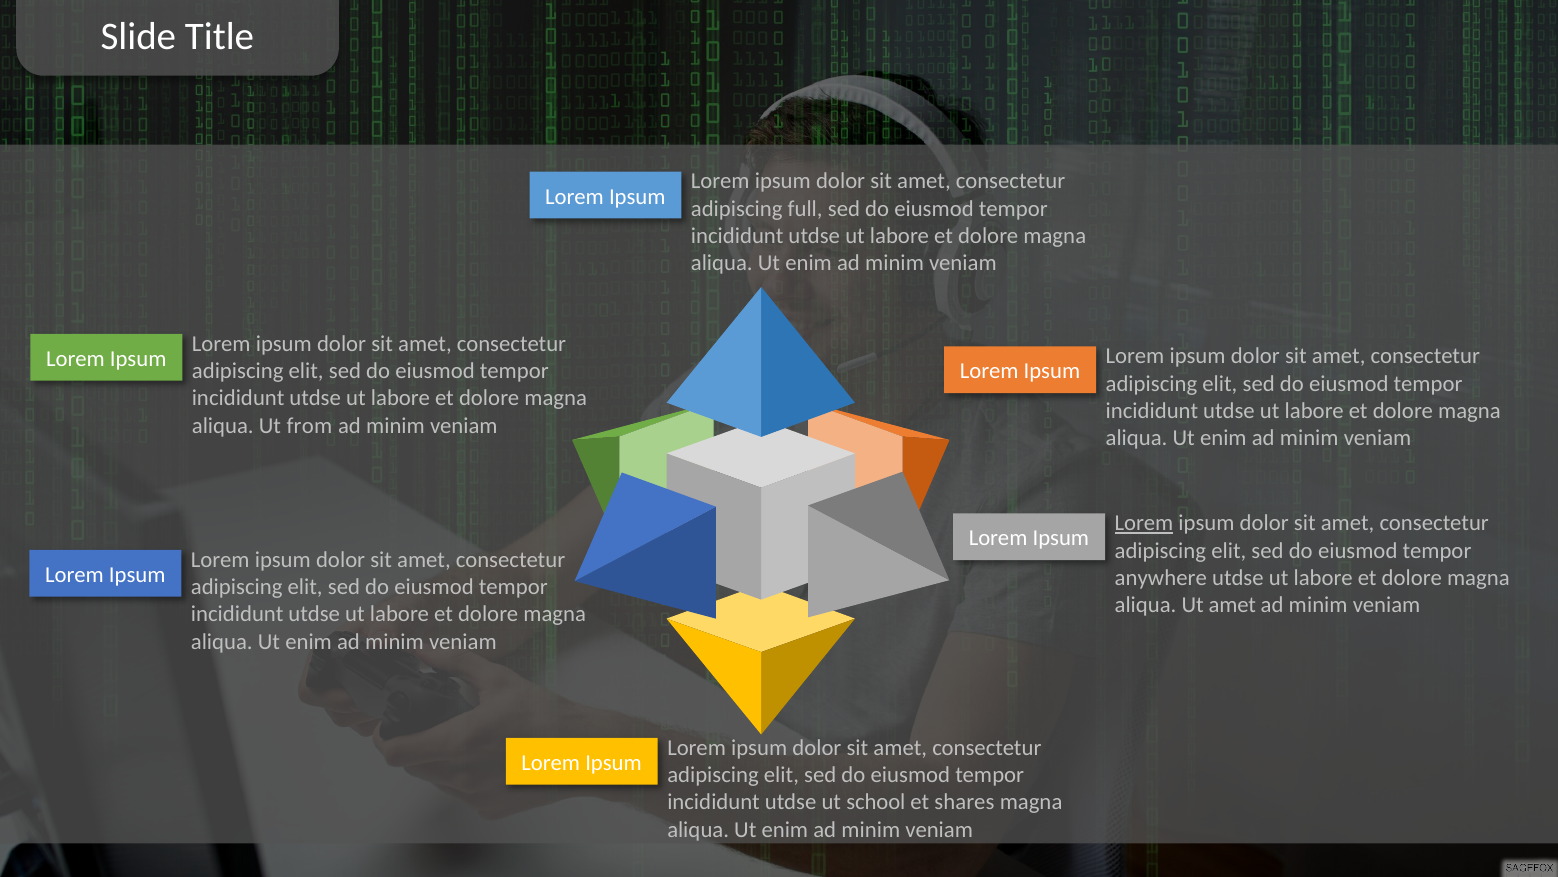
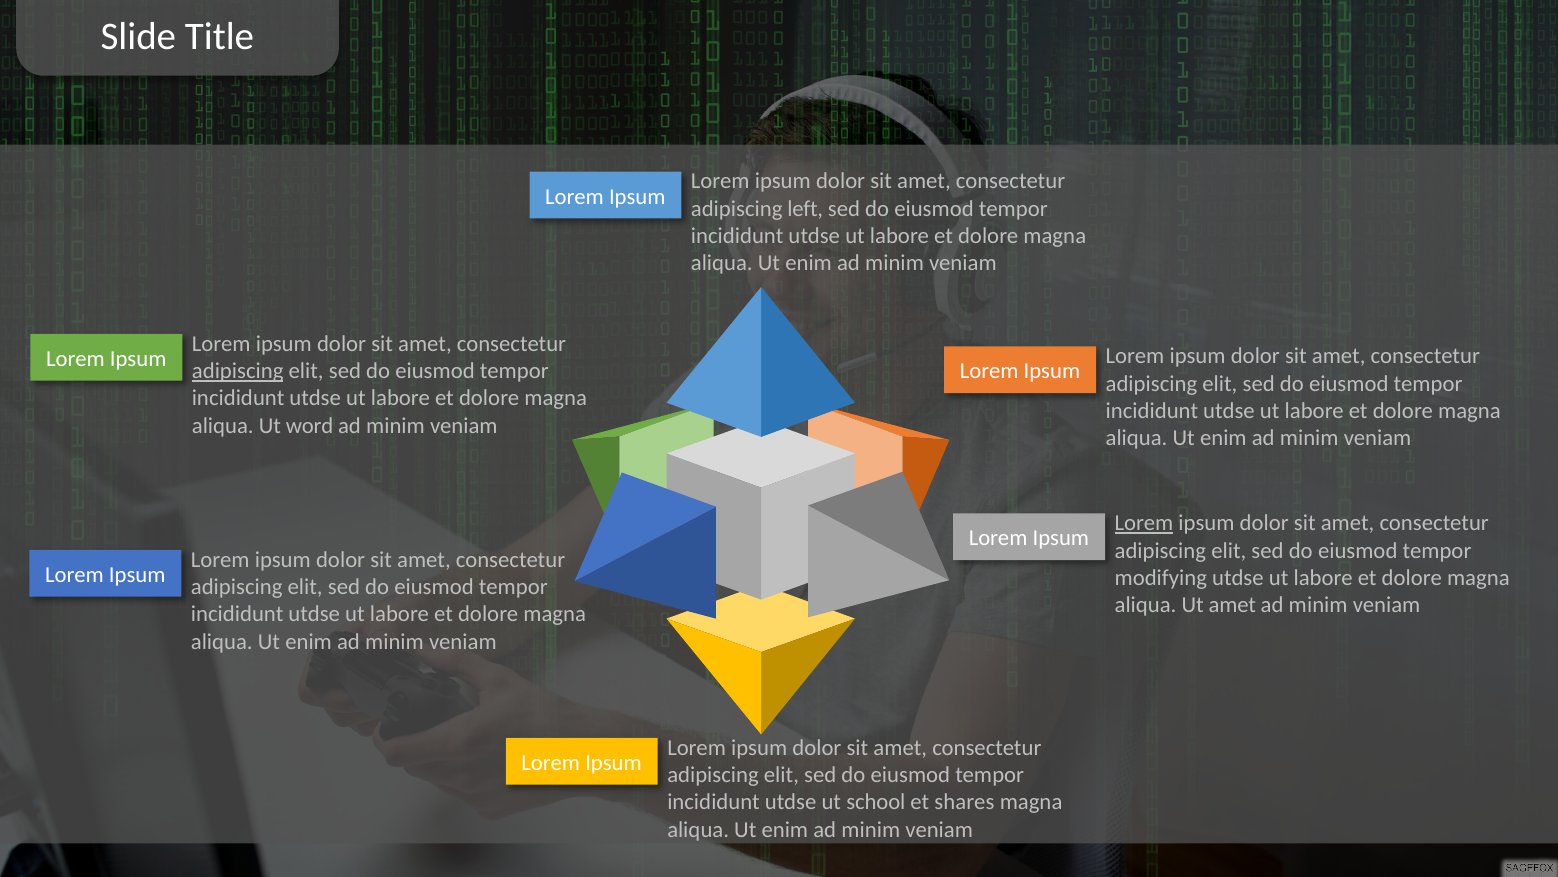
full: full -> left
adipiscing at (238, 371) underline: none -> present
from: from -> word
anywhere: anywhere -> modifying
